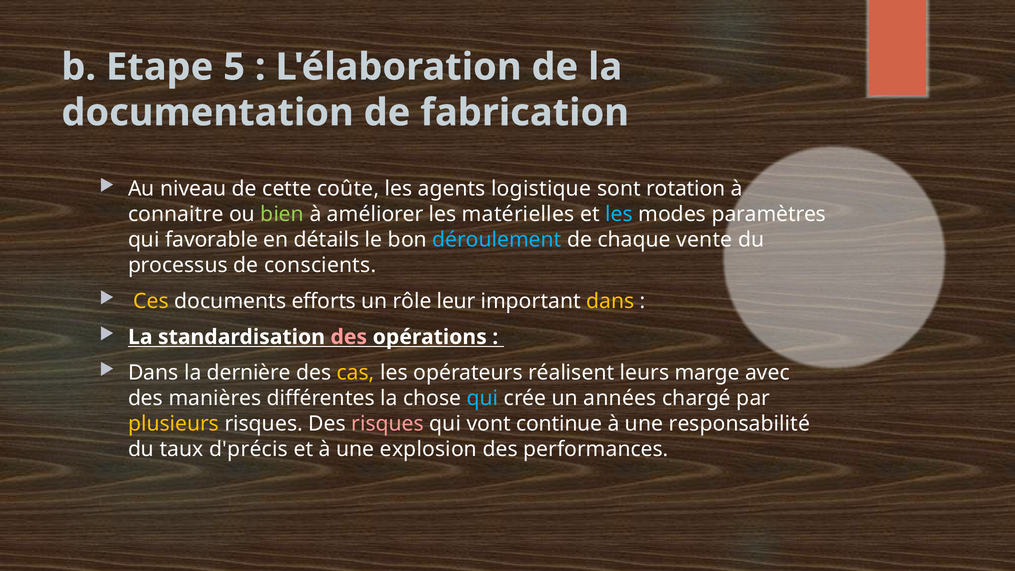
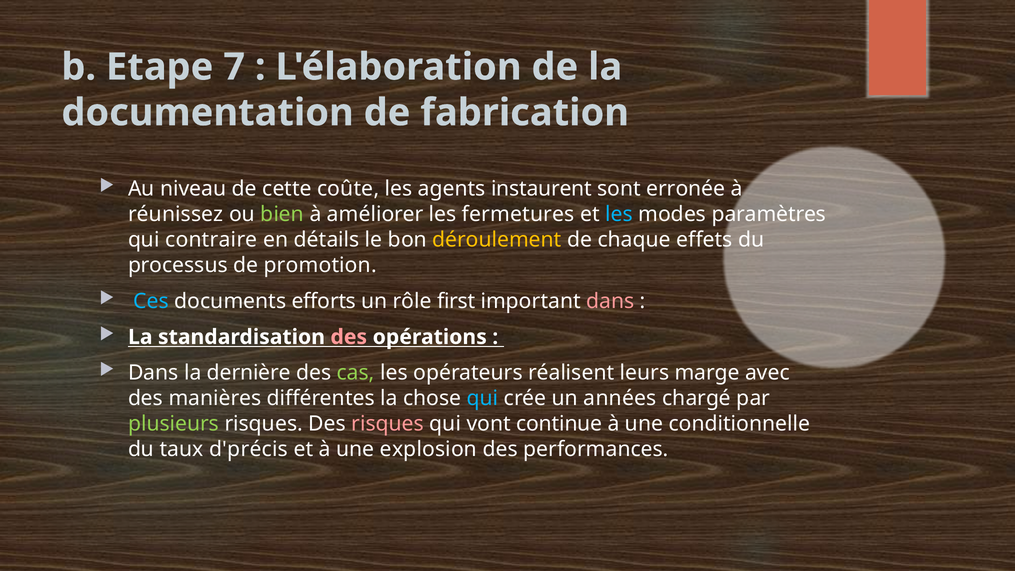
5: 5 -> 7
logistique: logistique -> instaurent
rotation: rotation -> erronée
connaitre: connaitre -> réunissez
matérielles: matérielles -> fermetures
favorable: favorable -> contraire
déroulement colour: light blue -> yellow
vente: vente -> effets
conscients: conscients -> promotion
Ces colour: yellow -> light blue
leur: leur -> first
dans at (610, 301) colour: yellow -> pink
cas colour: yellow -> light green
plusieurs colour: yellow -> light green
responsabilité: responsabilité -> conditionnelle
